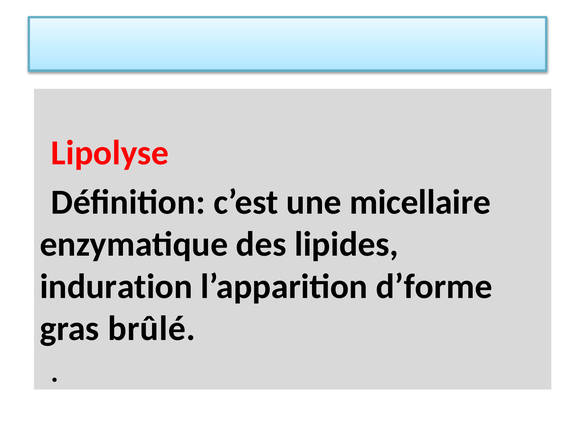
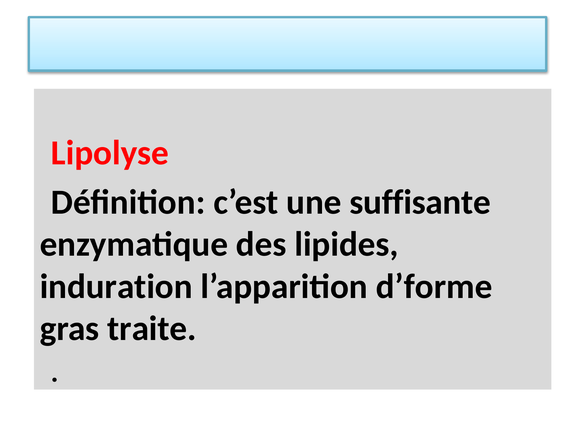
micellaire: micellaire -> suffisante
brûlé: brûlé -> traite
